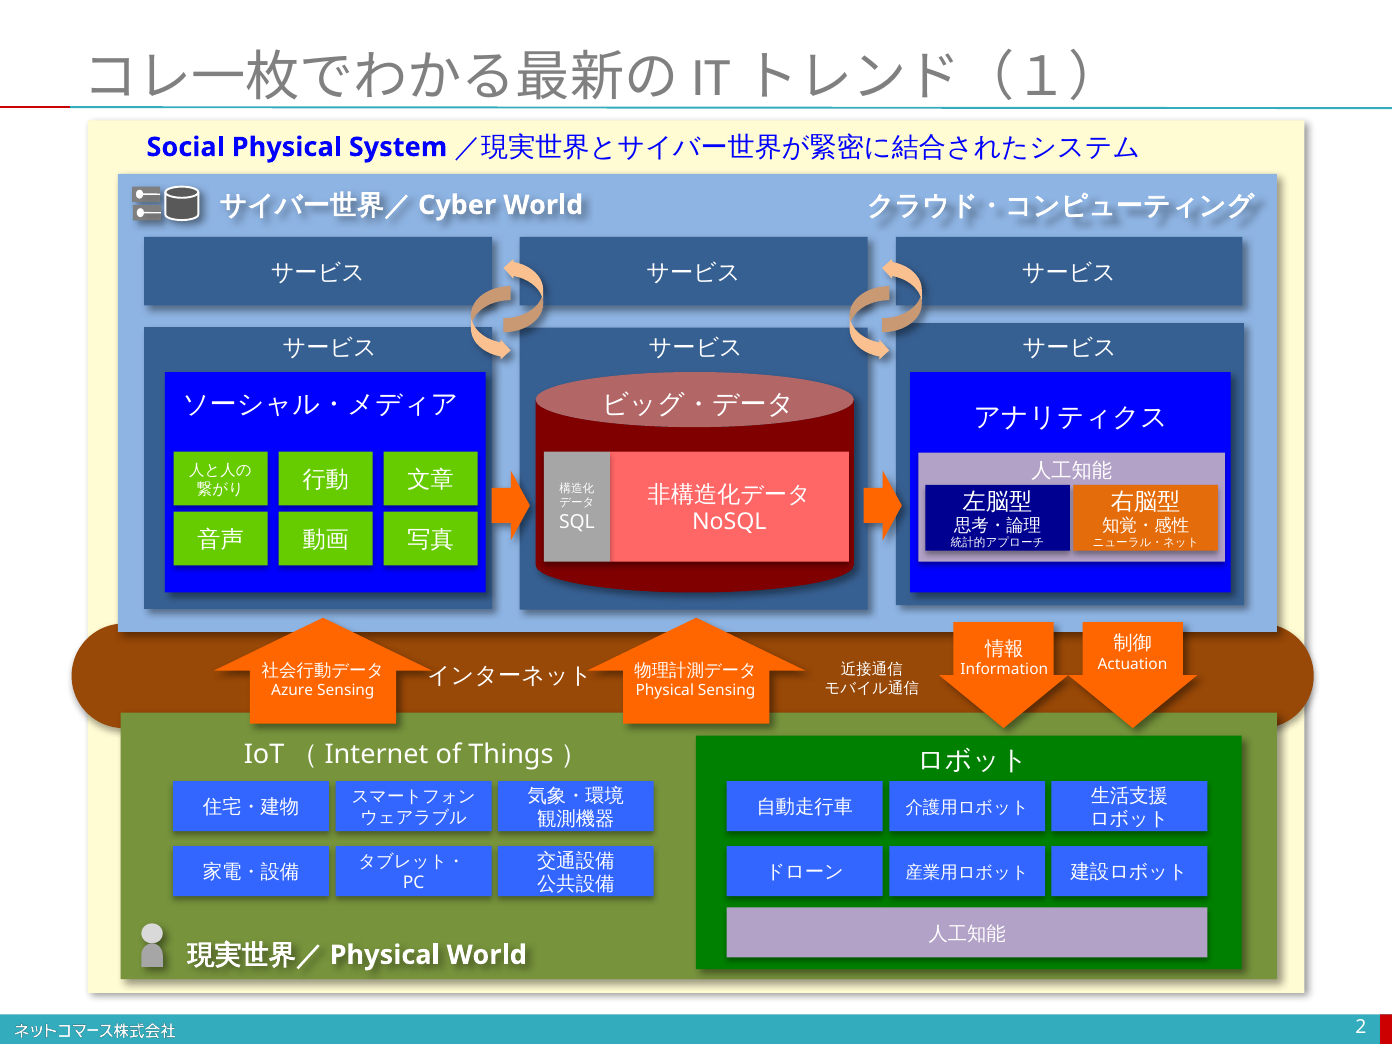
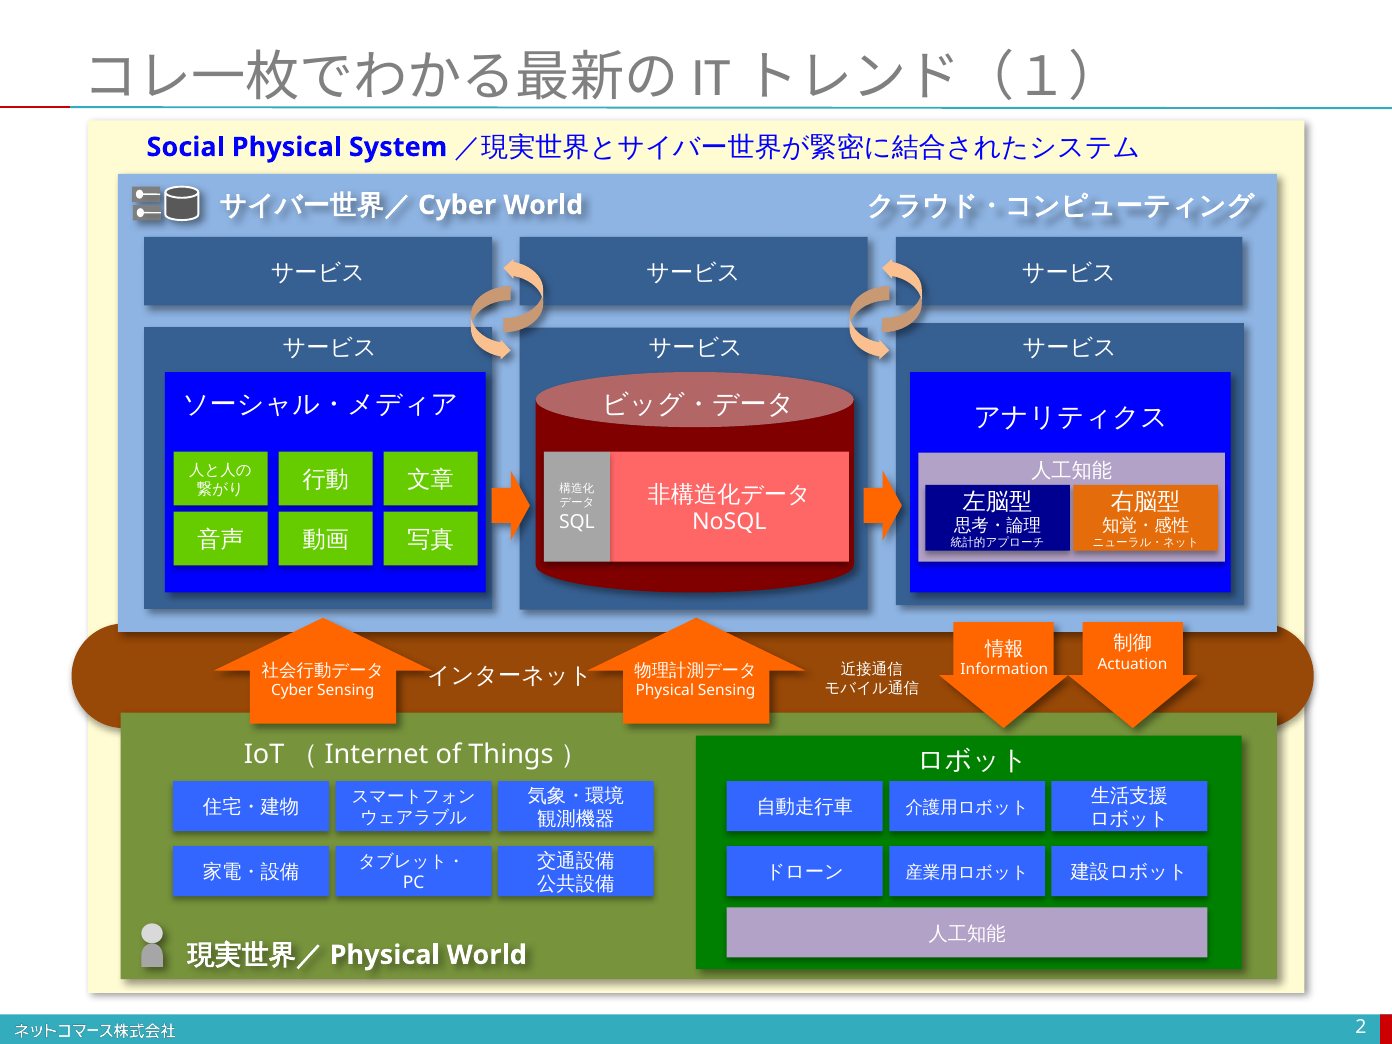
Azure at (292, 691): Azure -> Cyber
